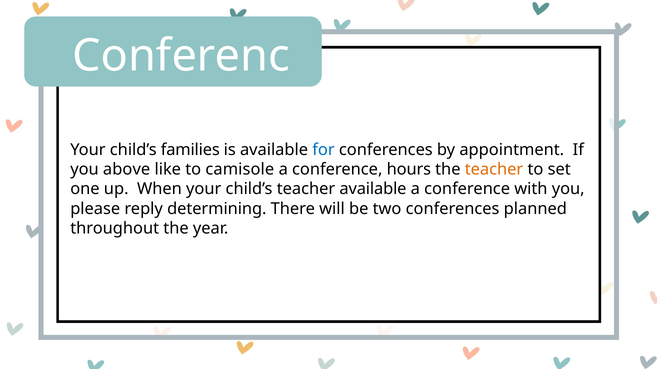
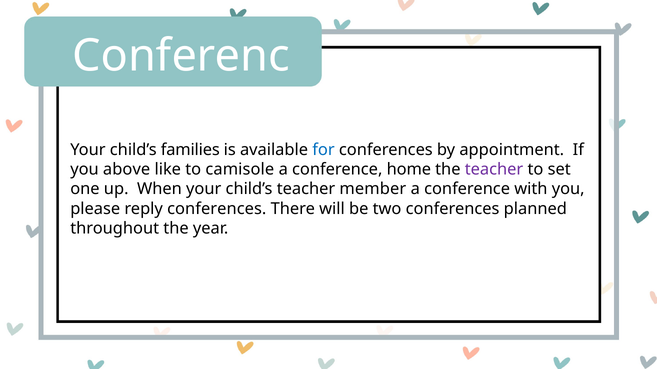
hours: hours -> home
teacher at (494, 170) colour: orange -> purple
teacher available: available -> member
reply determining: determining -> conferences
